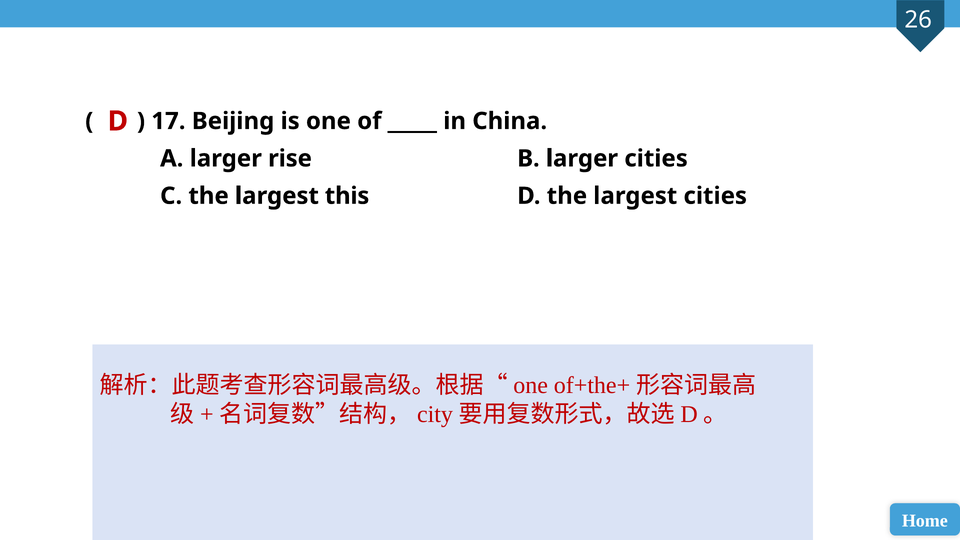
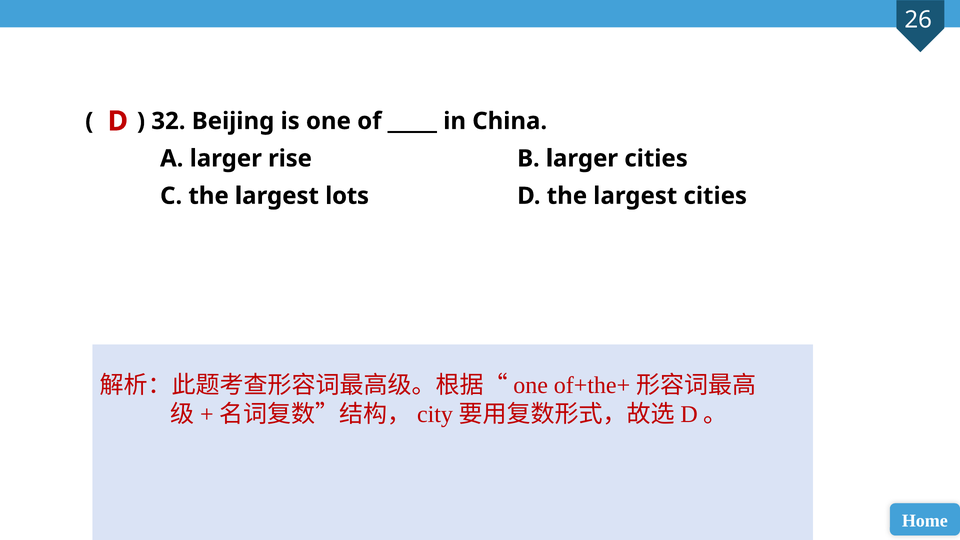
17: 17 -> 32
this: this -> lots
